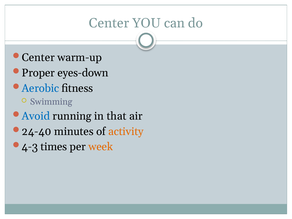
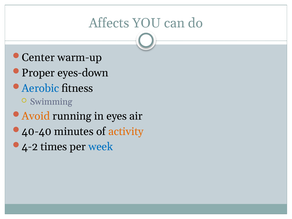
Center at (109, 23): Center -> Affects
Avoid colour: blue -> orange
that: that -> eyes
24-40: 24-40 -> 40-40
4-3: 4-3 -> 4-2
week colour: orange -> blue
